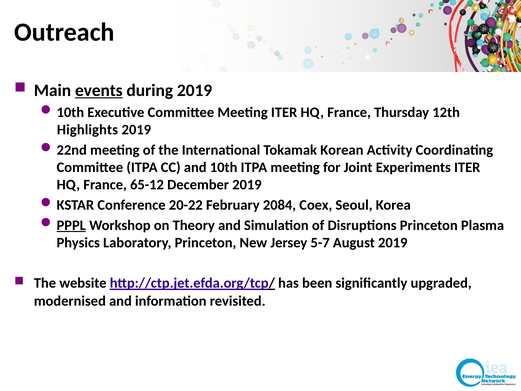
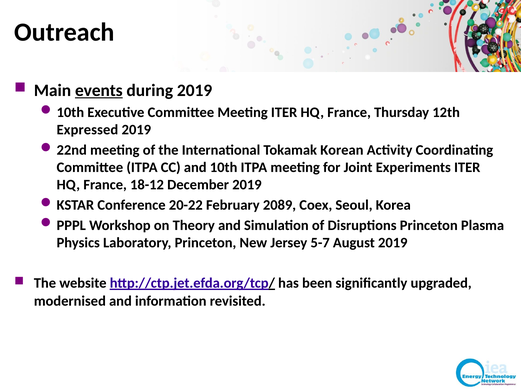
Highlights: Highlights -> Expressed
65-12: 65-12 -> 18-12
2084: 2084 -> 2089
PPPL underline: present -> none
